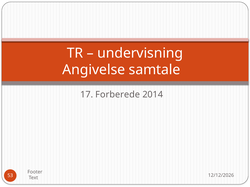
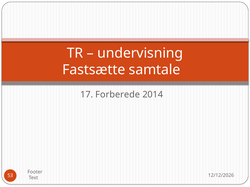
Angivelse: Angivelse -> Fastsætte
